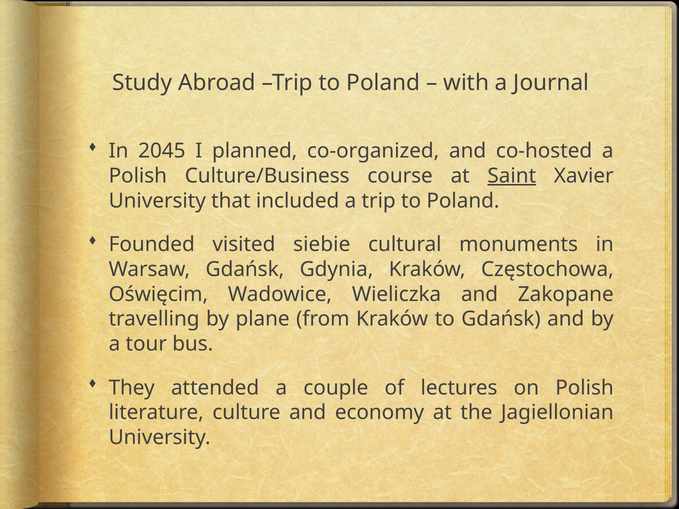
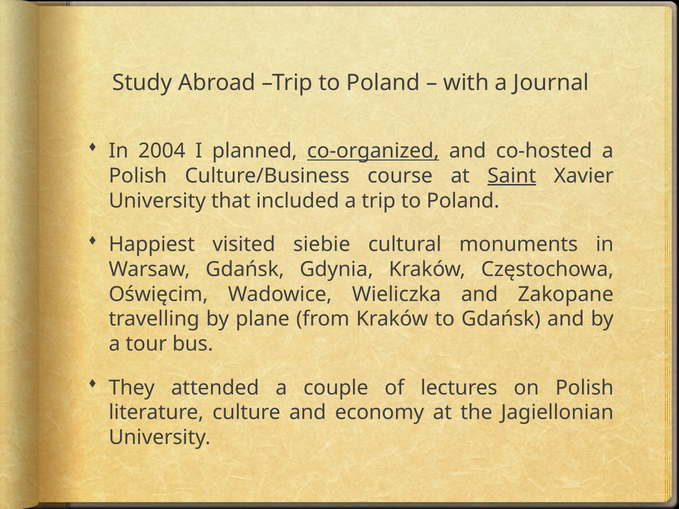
2045: 2045 -> 2004
co-organized underline: none -> present
Founded: Founded -> Happiest
